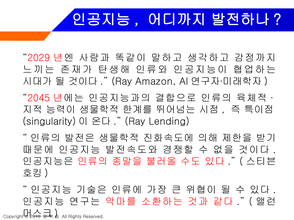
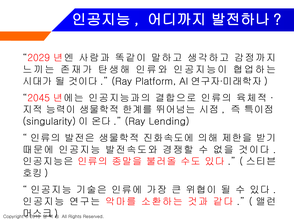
Amazon: Amazon -> Platform
